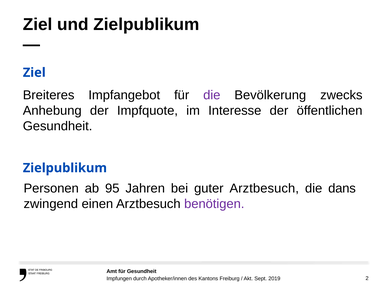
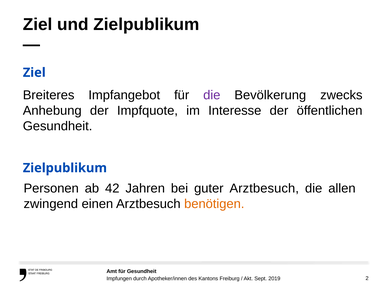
95: 95 -> 42
dans: dans -> allen
benötigen colour: purple -> orange
